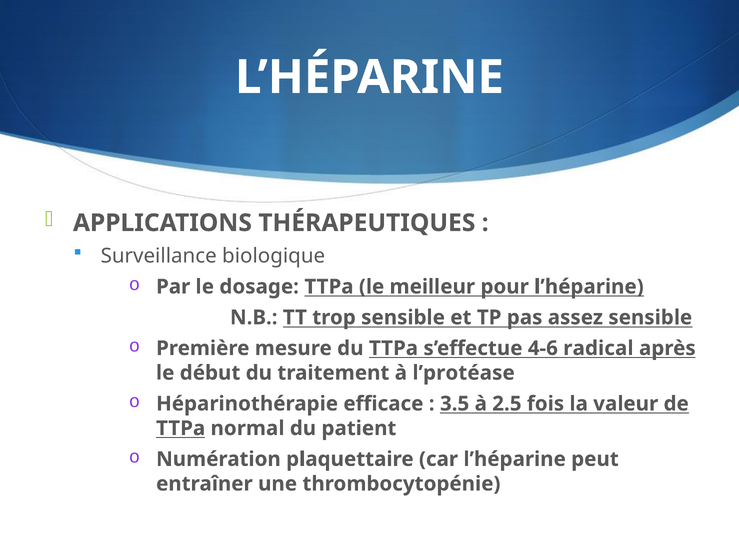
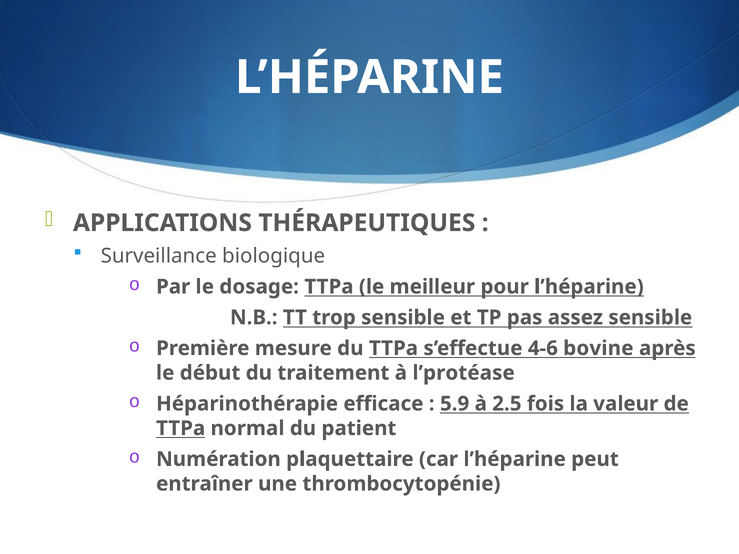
radical: radical -> bovine
3.5: 3.5 -> 5.9
